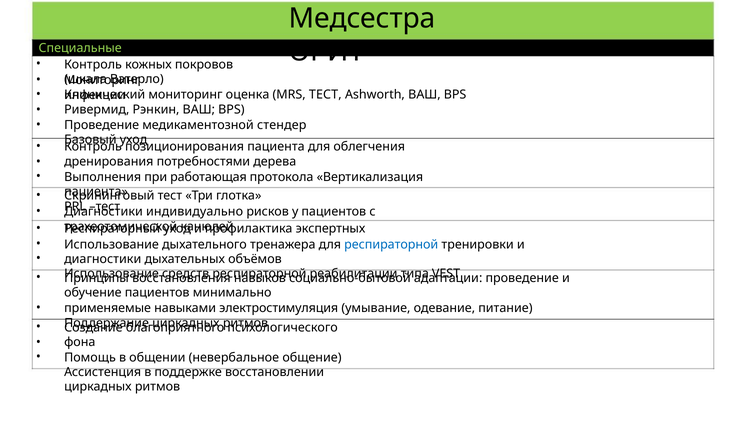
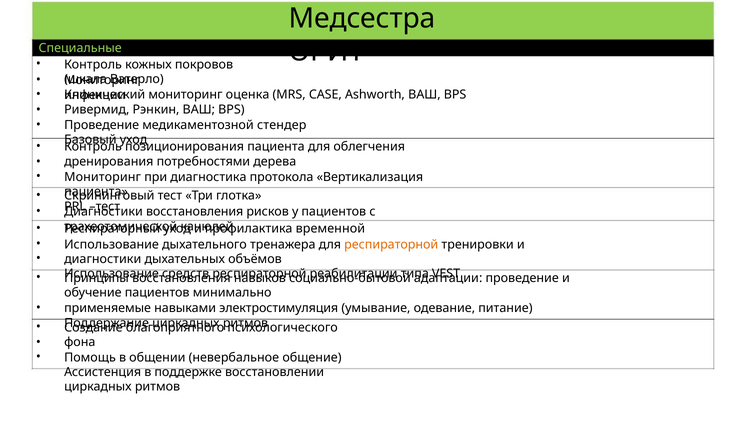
MRS ТЕСТ: ТЕСТ -> CASE
Выполнения at (103, 177): Выполнения -> Мониторинг
работающая: работающая -> диагностика
индивидуально at (195, 212): индивидуально -> восстановления
экспертных: экспертных -> временной
респираторной at (391, 244) colour: blue -> orange
